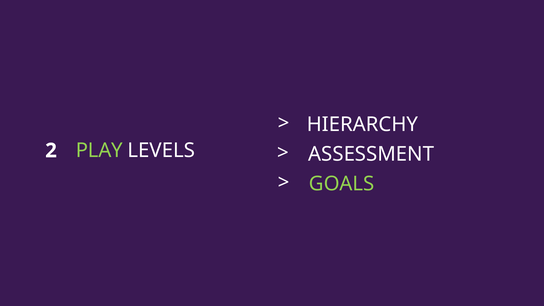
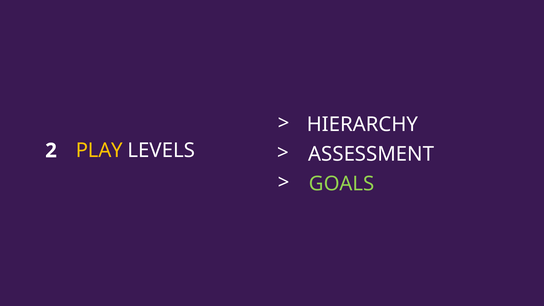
PLAY colour: light green -> yellow
